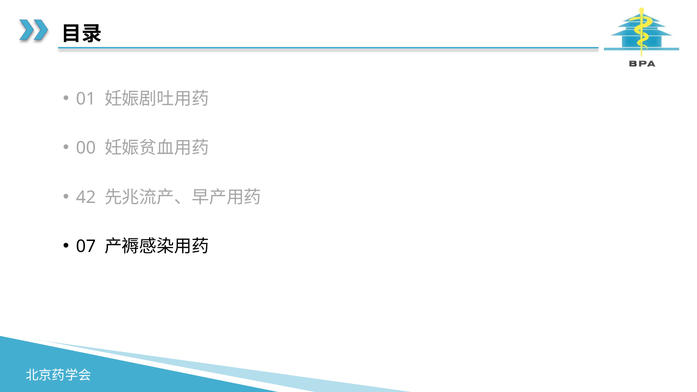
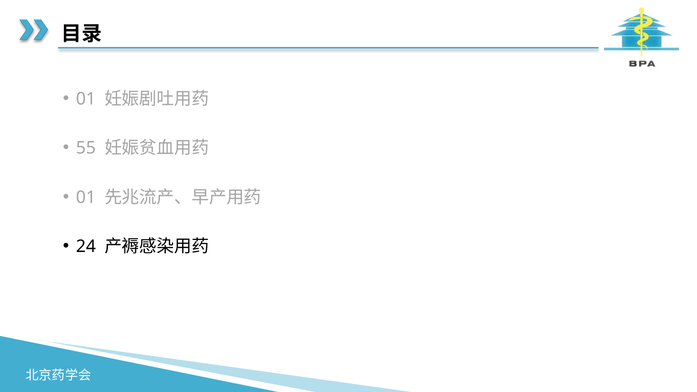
00: 00 -> 55
42 at (86, 197): 42 -> 01
07: 07 -> 24
